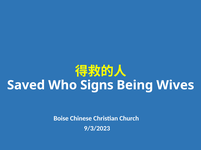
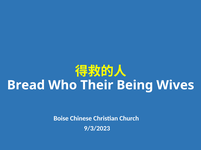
Saved: Saved -> Bread
Signs: Signs -> Their
